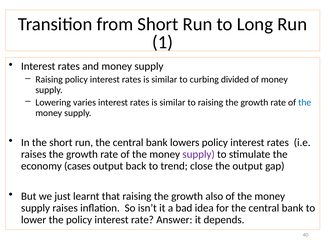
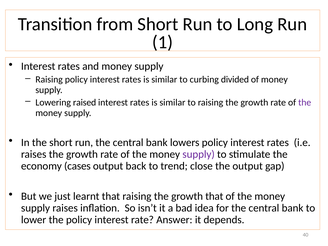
varies: varies -> raised
the at (305, 103) colour: blue -> purple
growth also: also -> that
